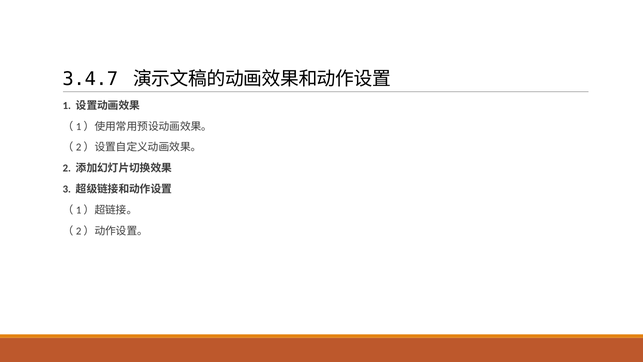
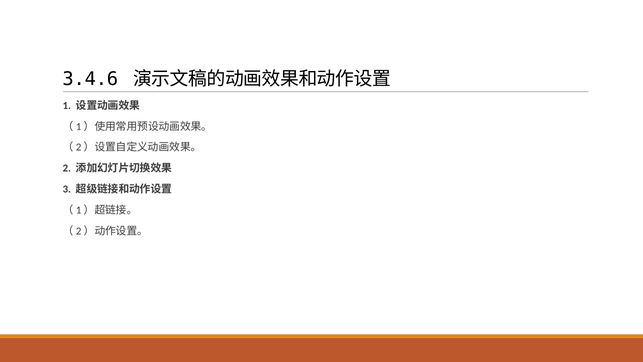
3.4.7: 3.4.7 -> 3.4.6
